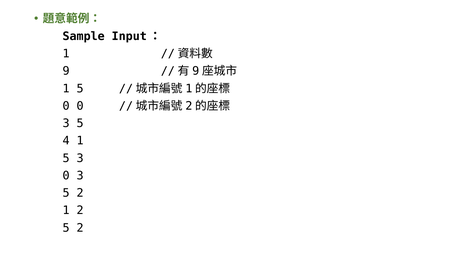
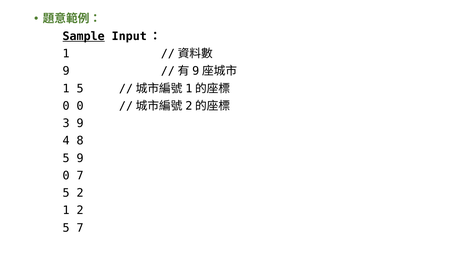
Sample underline: none -> present
5 at (80, 124): 5 -> 9
4 1: 1 -> 8
5 3: 3 -> 9
0 3: 3 -> 7
2 at (80, 228): 2 -> 7
